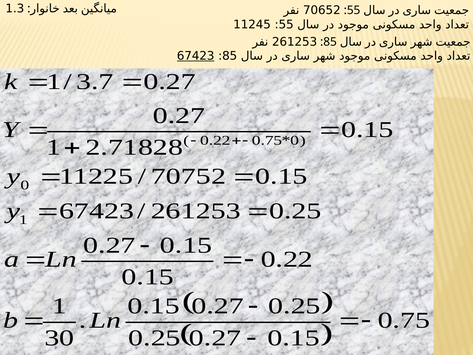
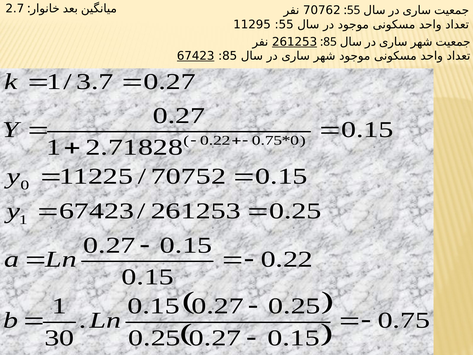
1.3: 1.3 -> 2.7
70652: 70652 -> 70762
11245: 11245 -> 11295
261253 at (295, 42) underline: none -> present
